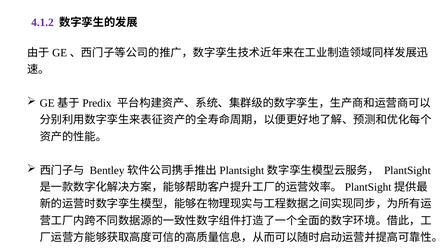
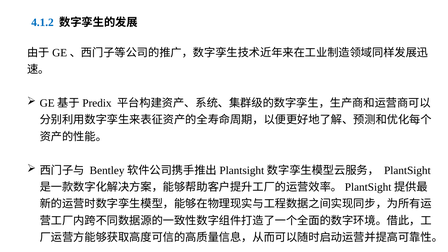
4.1.2 colour: purple -> blue
